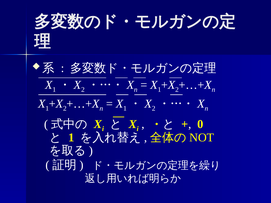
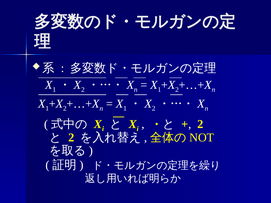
0 at (200, 124): 0 -> 2
1 at (71, 138): 1 -> 2
